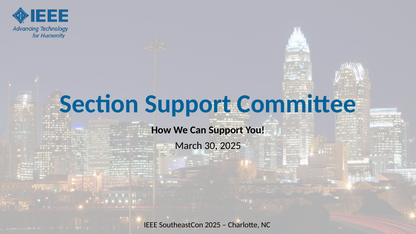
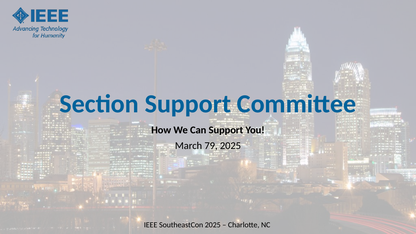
30: 30 -> 79
